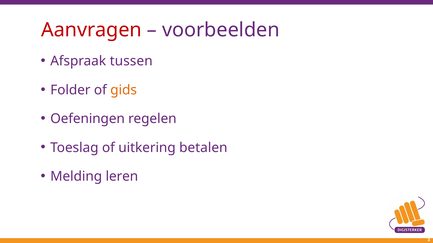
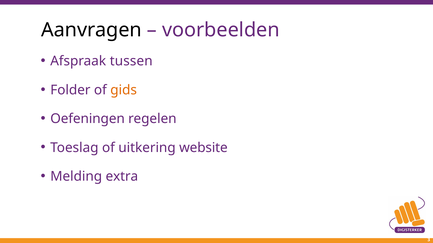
Aanvragen colour: red -> black
betalen: betalen -> website
leren: leren -> extra
